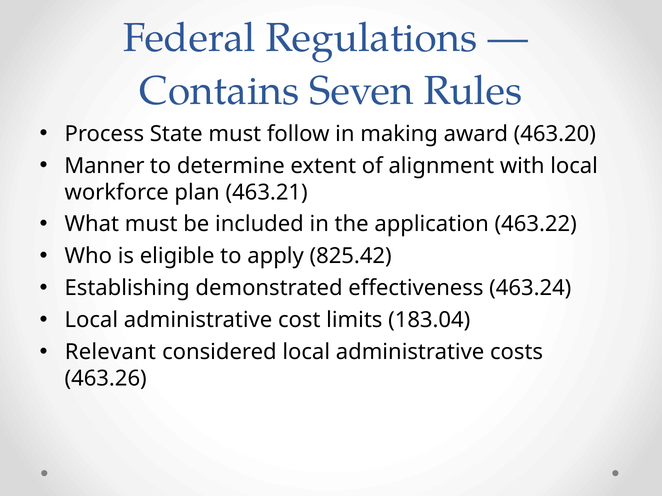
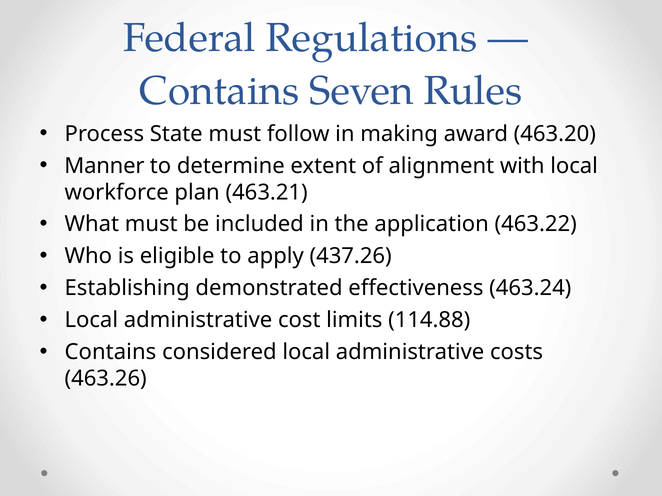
825.42: 825.42 -> 437.26
183.04: 183.04 -> 114.88
Relevant at (110, 352): Relevant -> Contains
